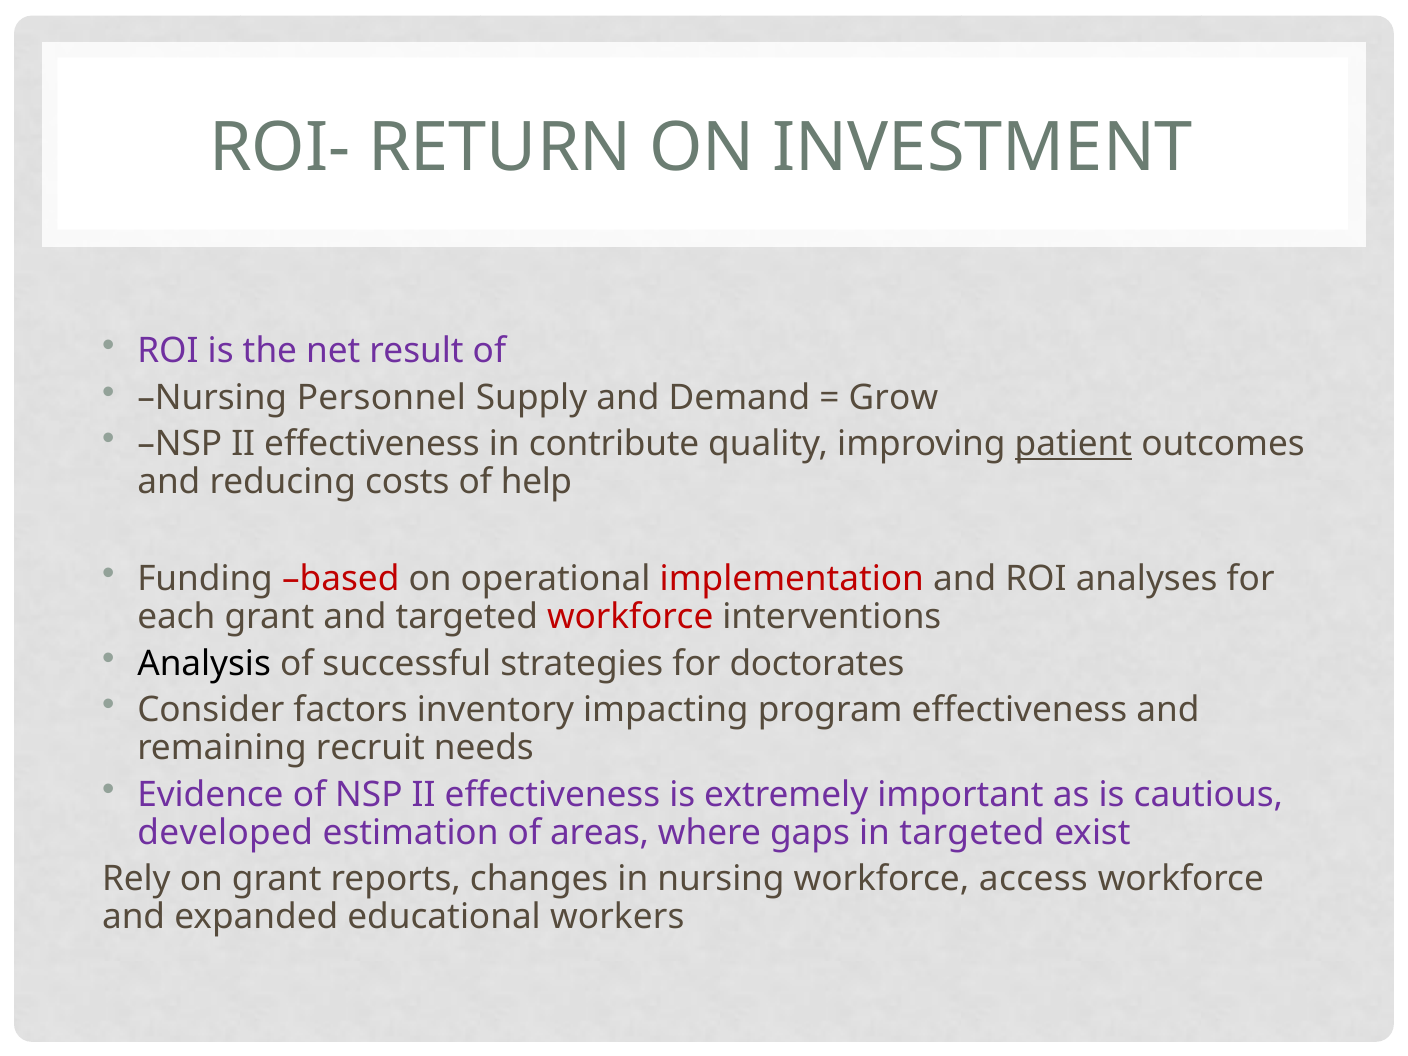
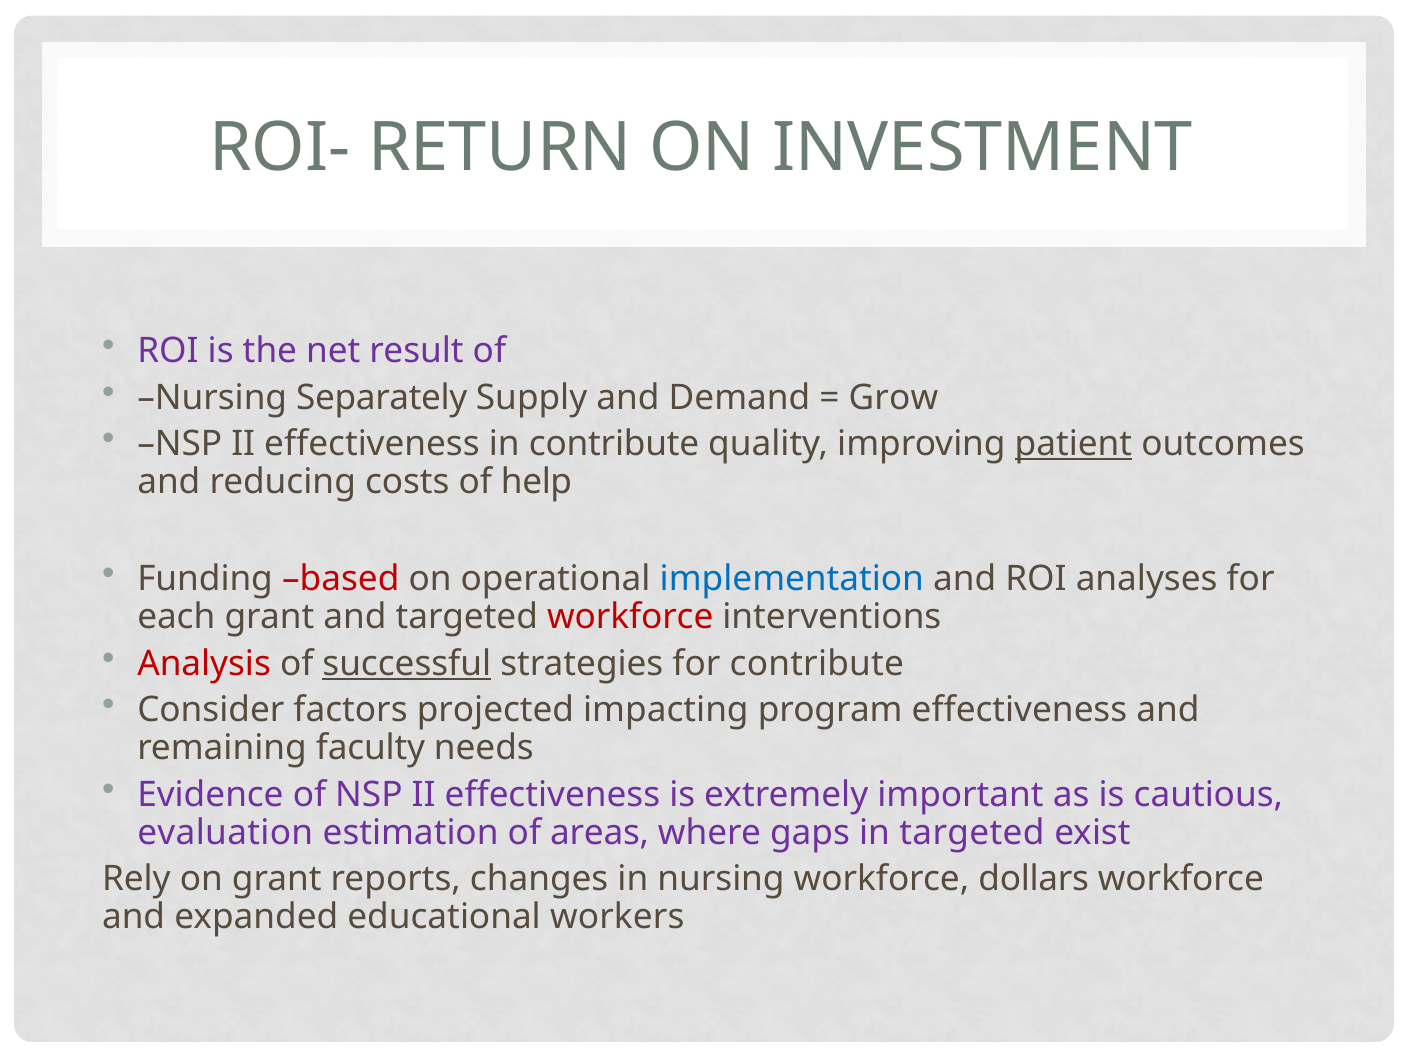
Personnel: Personnel -> Separately
implementation colour: red -> blue
Analysis colour: black -> red
successful underline: none -> present
for doctorates: doctorates -> contribute
inventory: inventory -> projected
recruit: recruit -> faculty
developed: developed -> evaluation
access: access -> dollars
